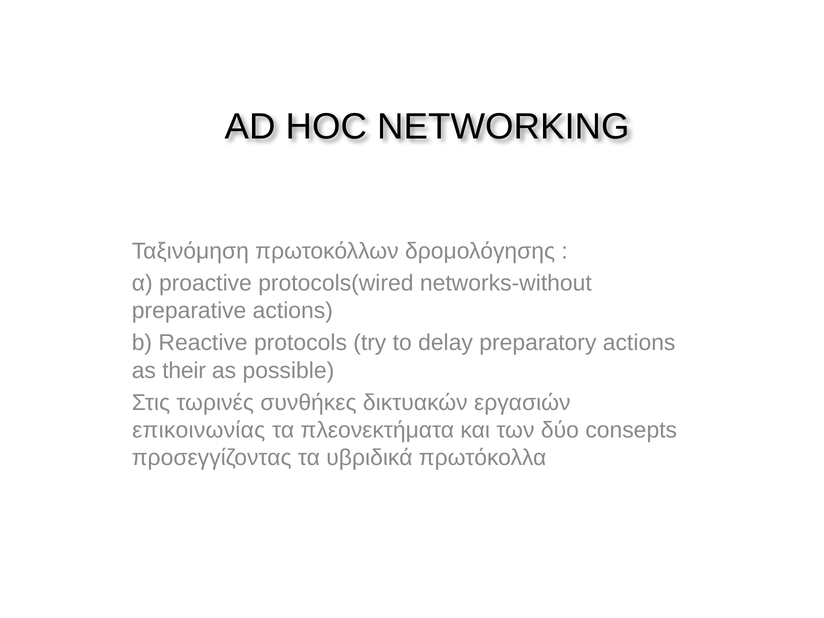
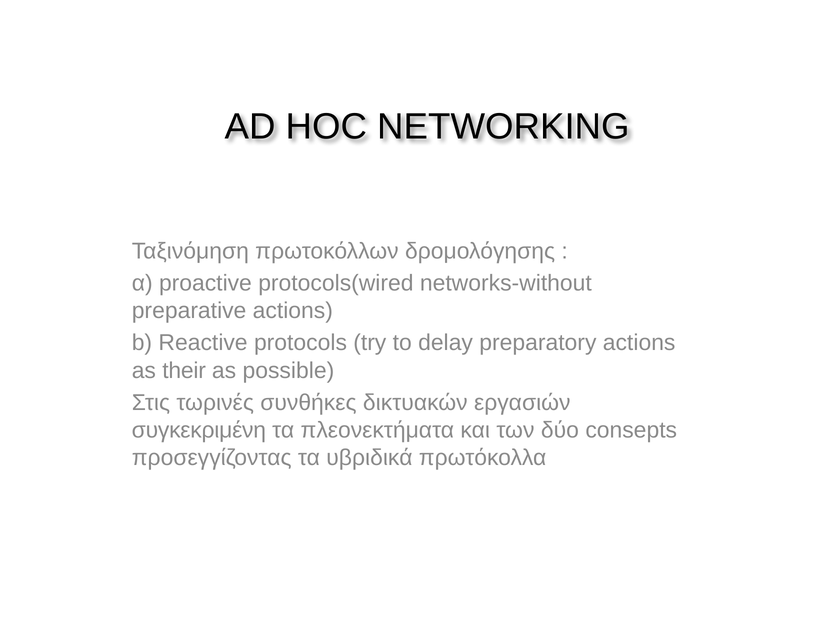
επικοινωνίας: επικοινωνίας -> συγκεκριμένη
